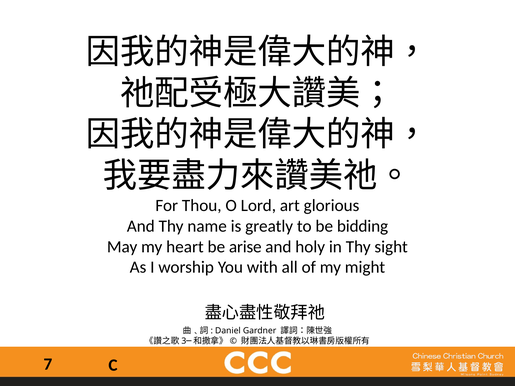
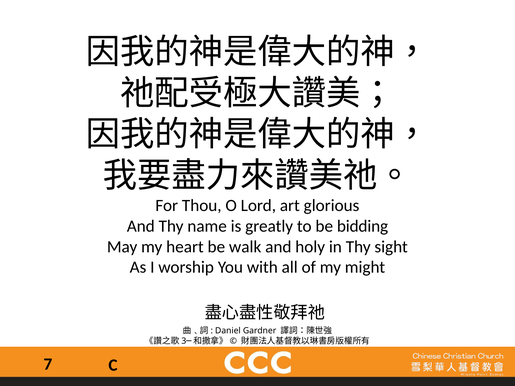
arise: arise -> walk
